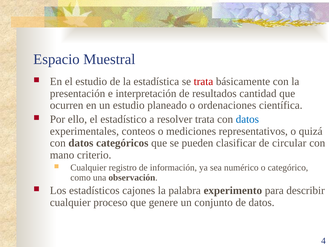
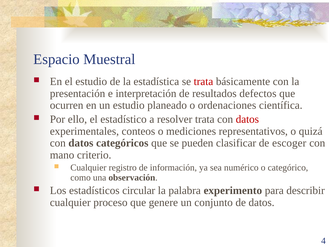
cantidad: cantidad -> defectos
datos at (247, 119) colour: blue -> red
circular: circular -> escoger
cajones: cajones -> circular
